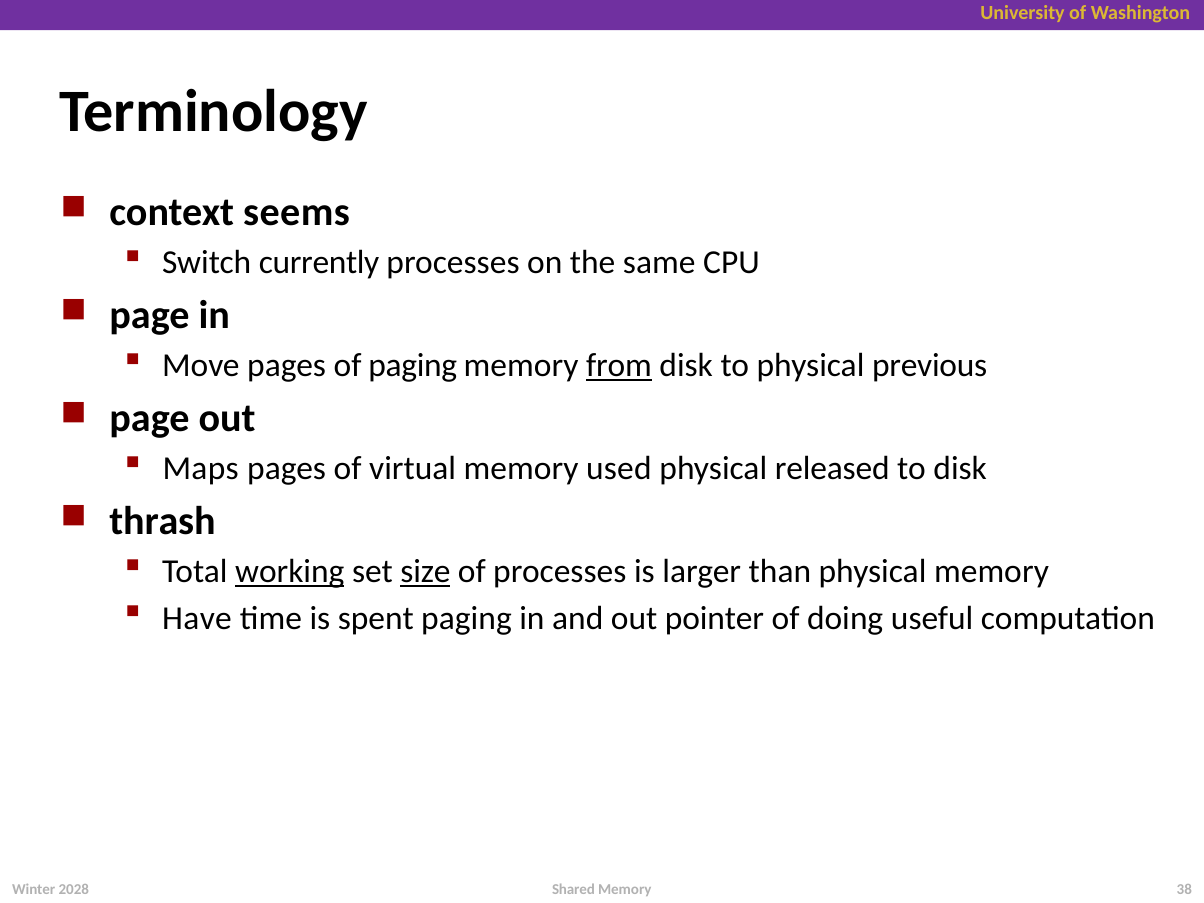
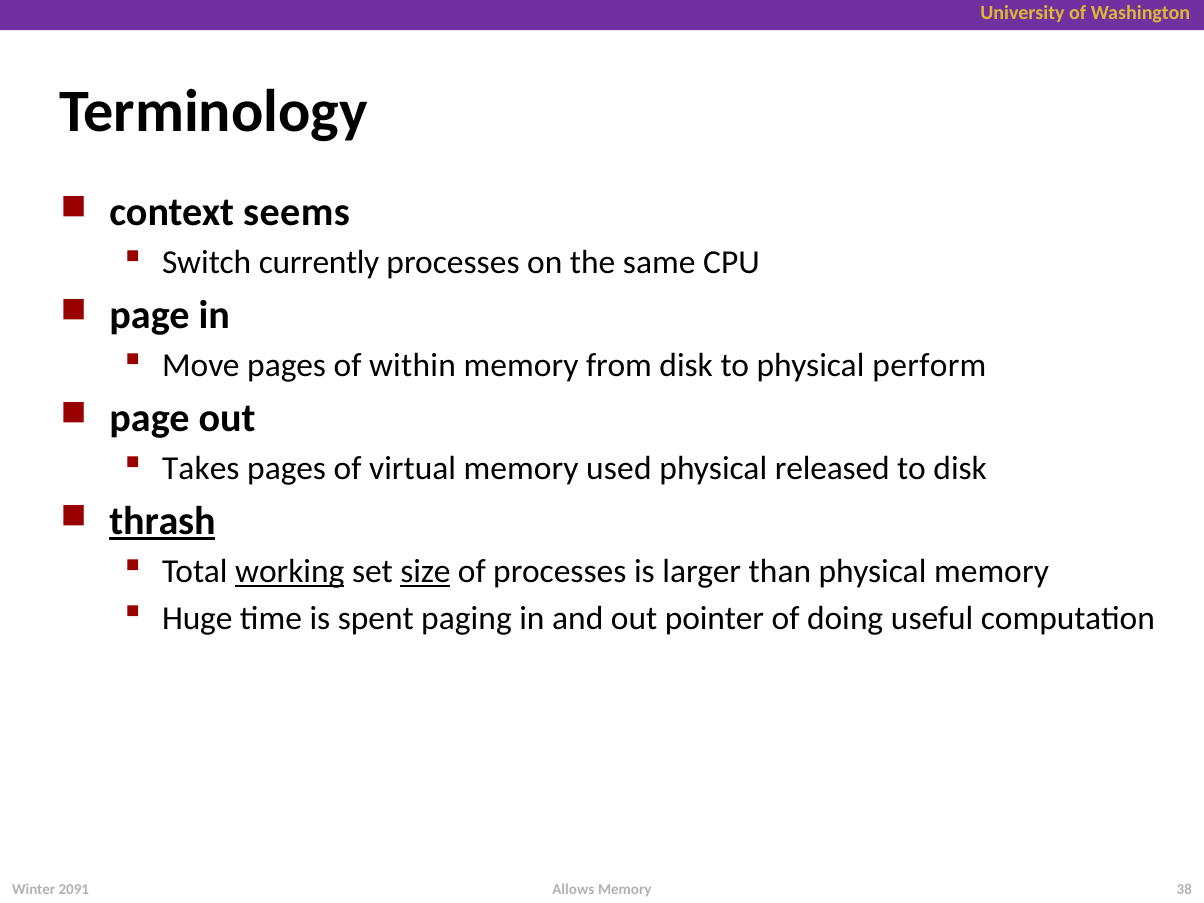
of paging: paging -> within
from underline: present -> none
previous: previous -> perform
Maps: Maps -> Takes
thrash underline: none -> present
Have: Have -> Huge
Shared: Shared -> Allows
2028: 2028 -> 2091
